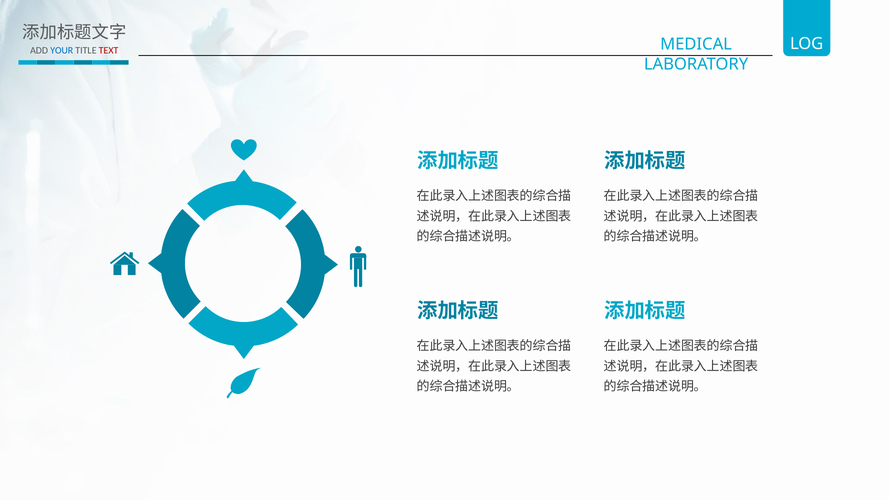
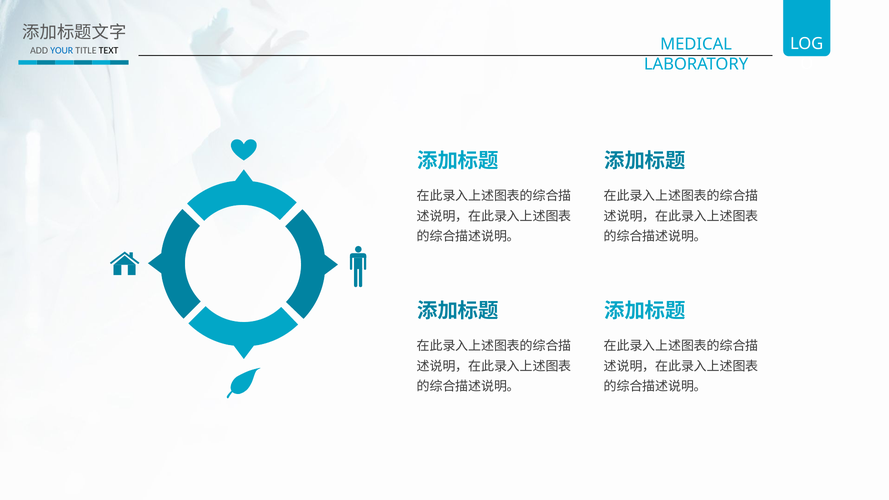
TEXT colour: red -> black
